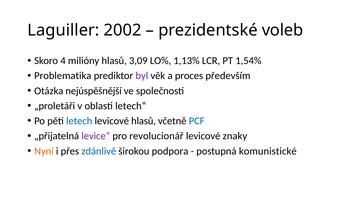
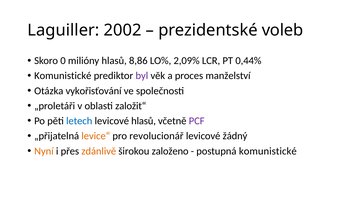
4: 4 -> 0
3,09: 3,09 -> 8,86
1,13%: 1,13% -> 2,09%
1,54%: 1,54% -> 0,44%
Problematika at (63, 76): Problematika -> Komunistické
především: především -> manželství
nejúspěšnější: nejúspěšnější -> vykořisťování
letech“: letech“ -> založit“
PCF colour: blue -> purple
levice“ colour: purple -> orange
znaky: znaky -> žádný
zdánlivě colour: blue -> orange
podpora: podpora -> založeno
